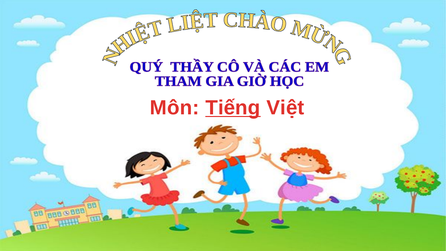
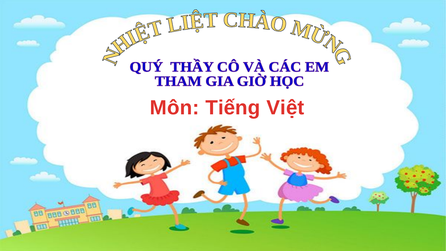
Tiếng underline: present -> none
